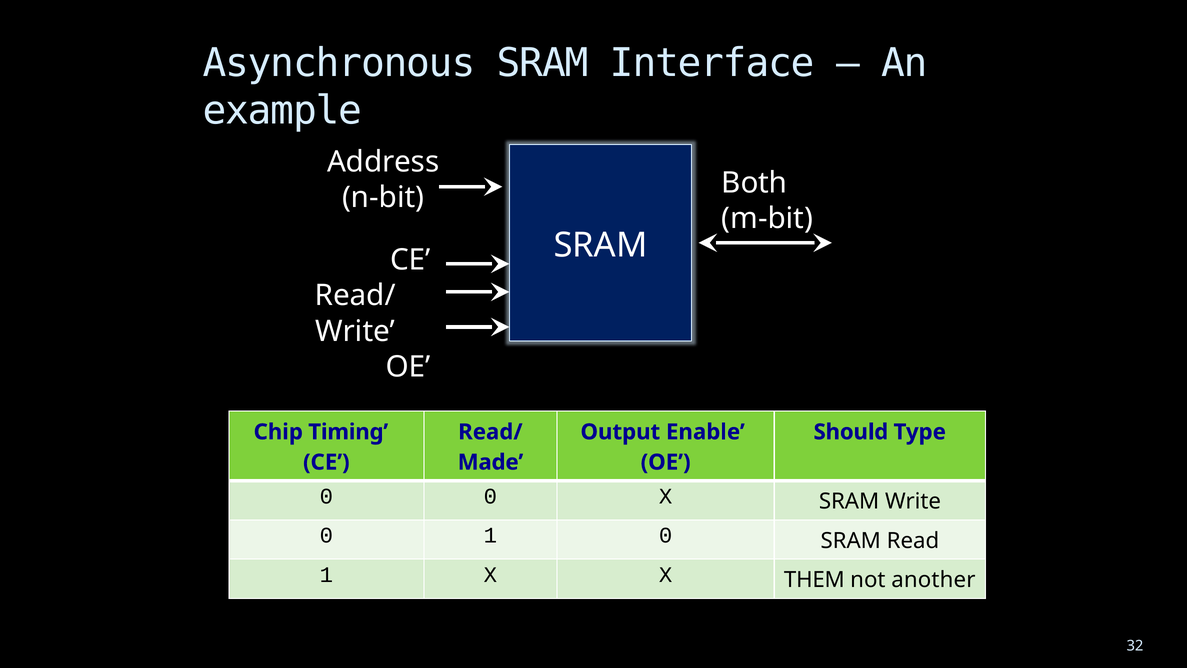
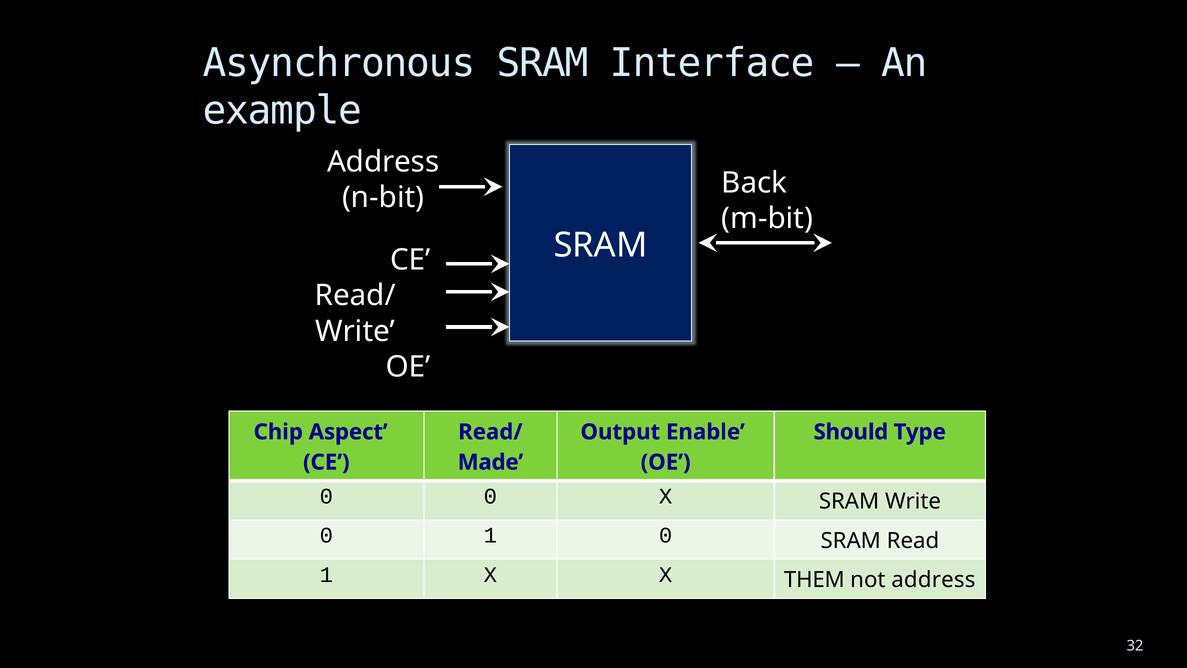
Both: Both -> Back
Timing: Timing -> Aspect
not another: another -> address
